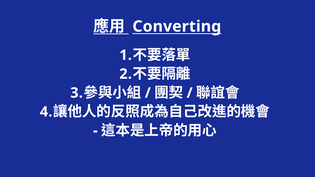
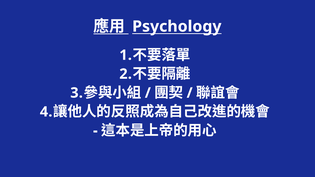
Converting: Converting -> Psychology
